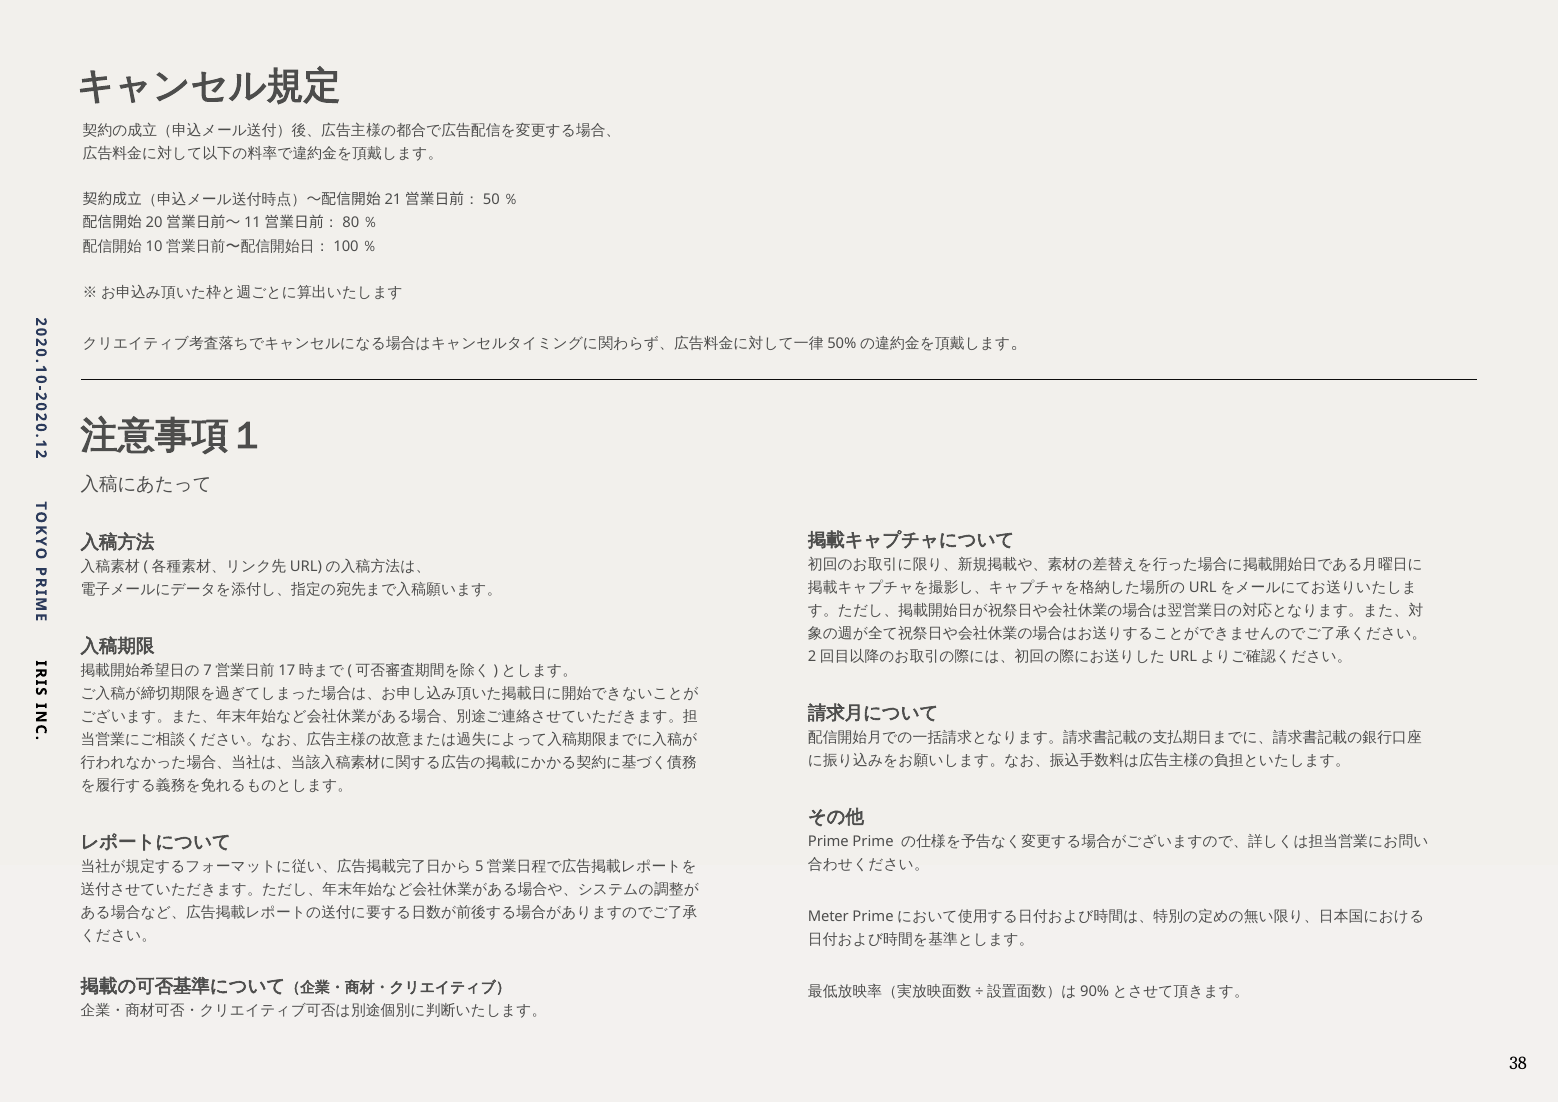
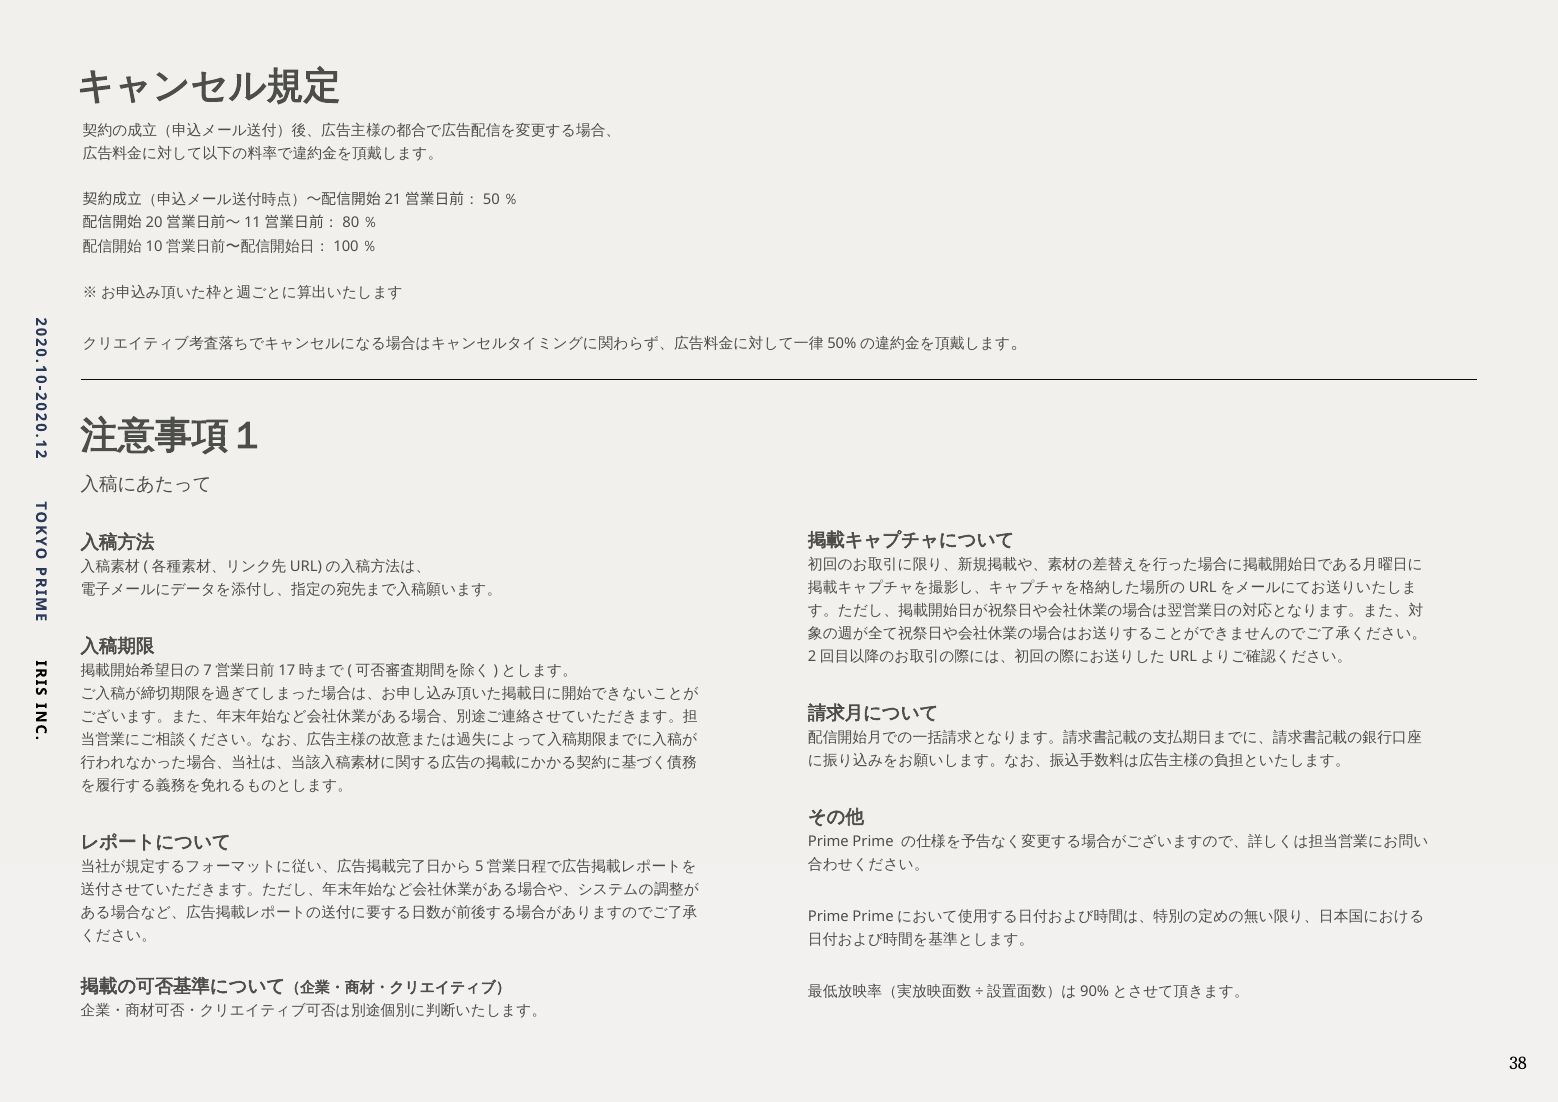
Meter at (828, 916): Meter -> Prime
